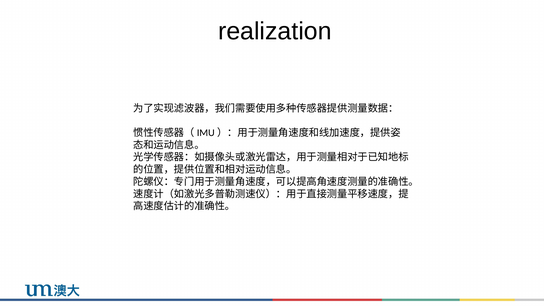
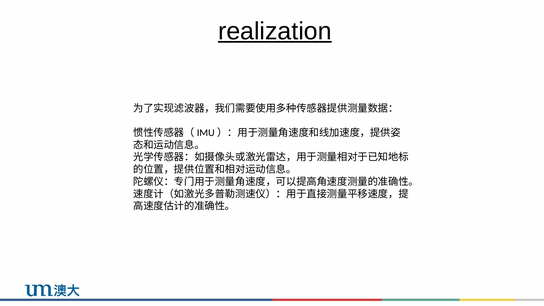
realization underline: none -> present
